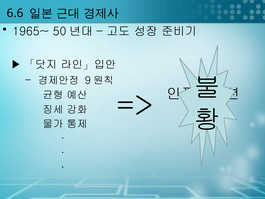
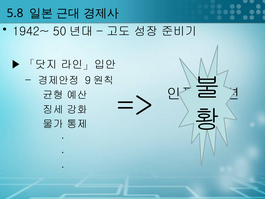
6.6: 6.6 -> 5.8
1965~: 1965~ -> 1942~
